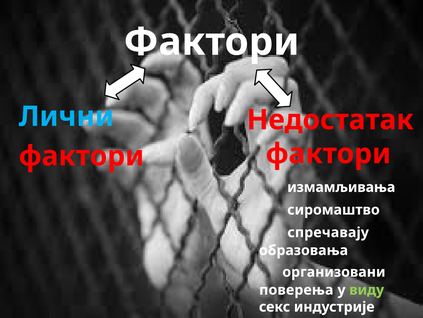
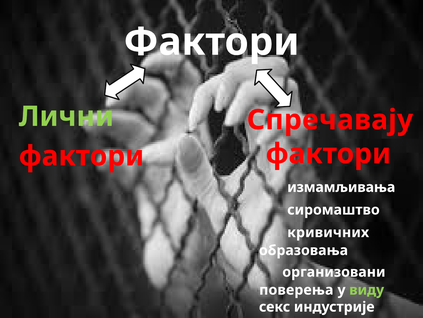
Лични colour: light blue -> light green
Недостатак: Недостатак -> Спречавају
спречавају: спречавају -> кривичних
